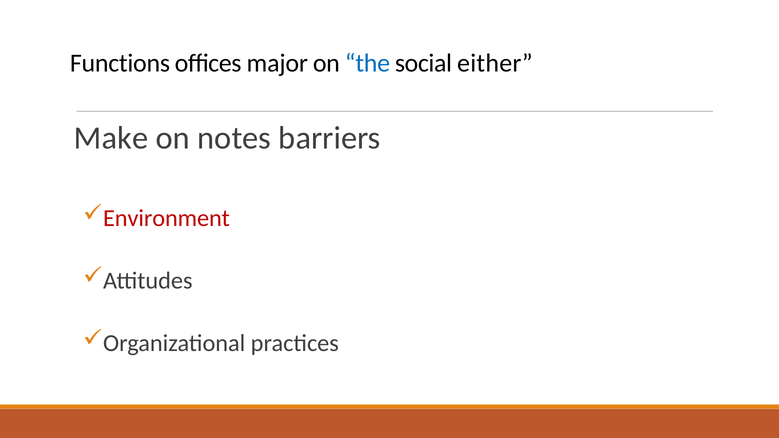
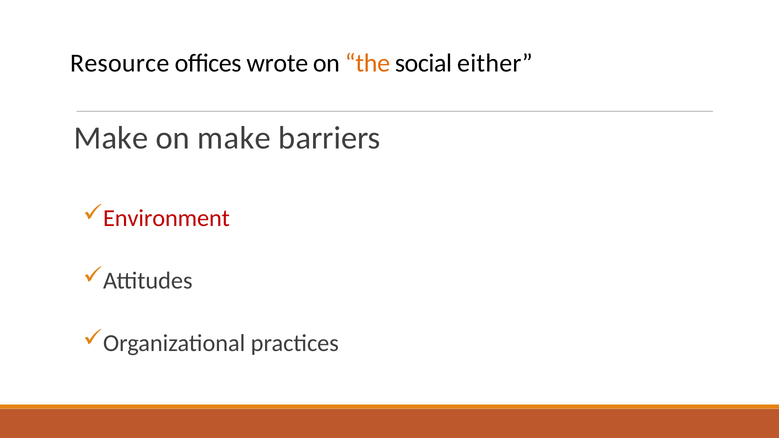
Functions: Functions -> Resource
major: major -> wrote
the colour: blue -> orange
on notes: notes -> make
